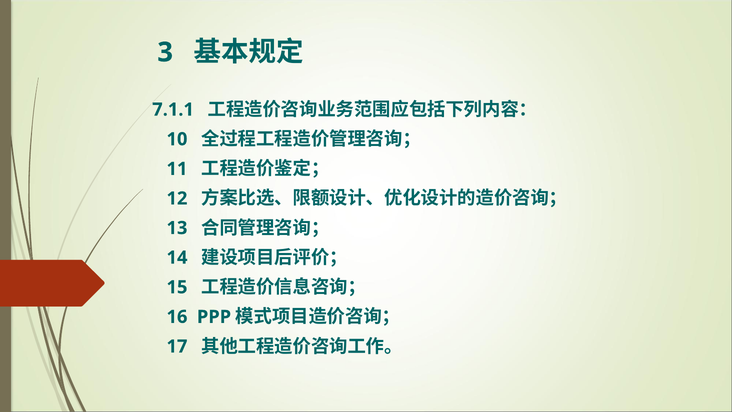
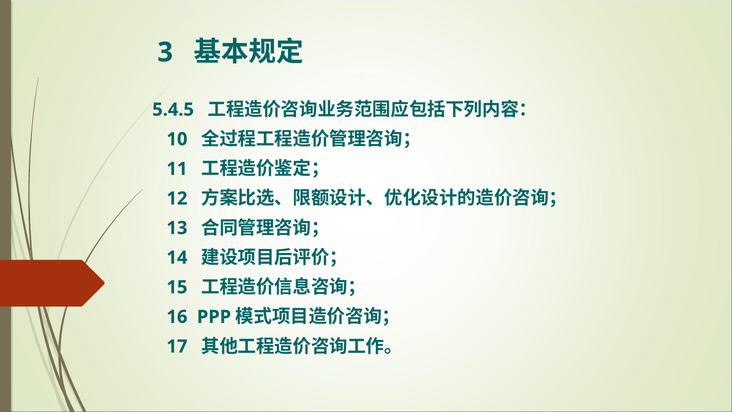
7.1.1: 7.1.1 -> 5.4.5
